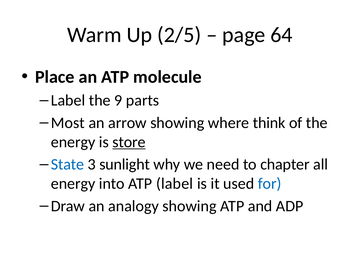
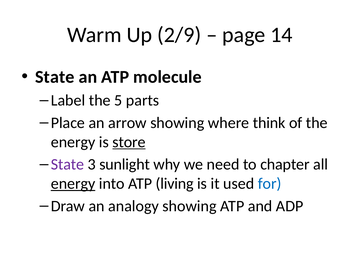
2/5: 2/5 -> 2/9
64: 64 -> 14
Place at (55, 77): Place -> State
9: 9 -> 5
Most: Most -> Place
State at (67, 164) colour: blue -> purple
energy at (73, 184) underline: none -> present
ATP label: label -> living
